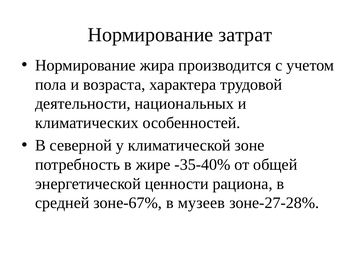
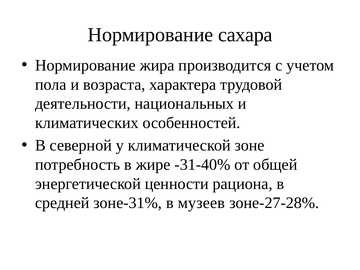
затрат: затрат -> сахара
-35-40%: -35-40% -> -31-40%
зоне-67%: зоне-67% -> зоне-31%
